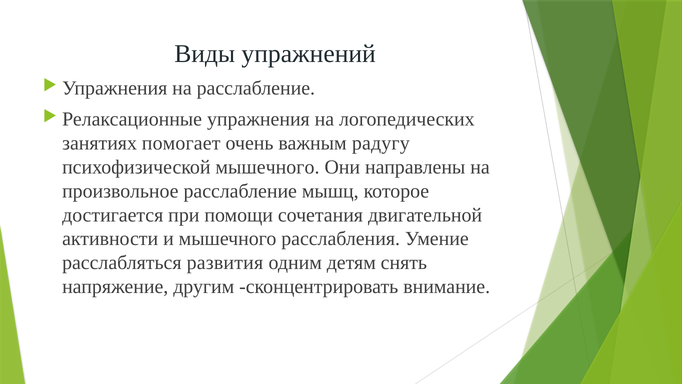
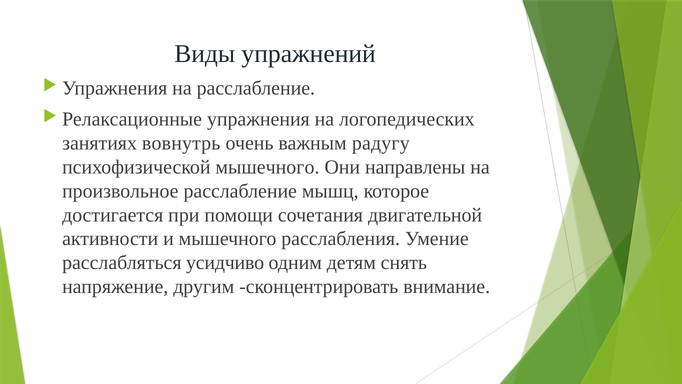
помогает: помогает -> вовнутрь
развития: развития -> усидчиво
